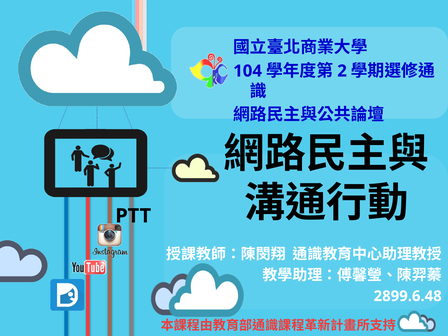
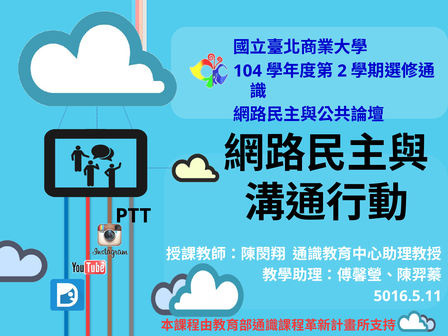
2899.6.48: 2899.6.48 -> 5016.5.11
